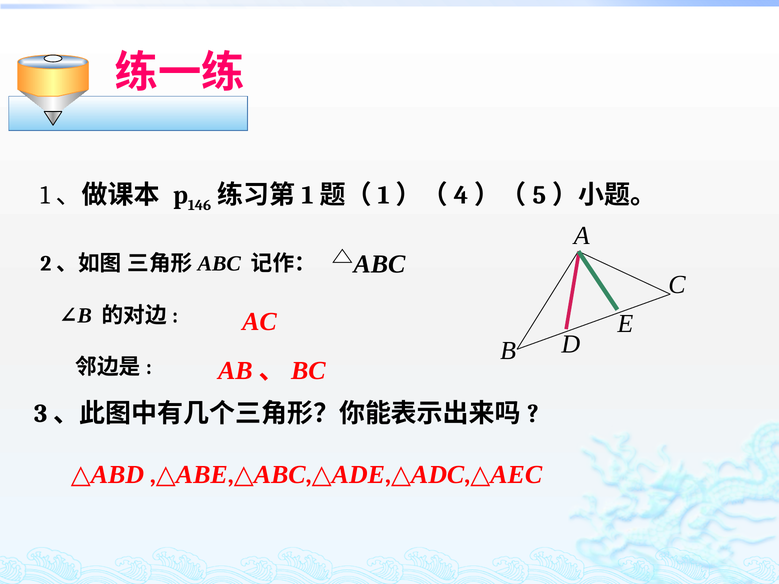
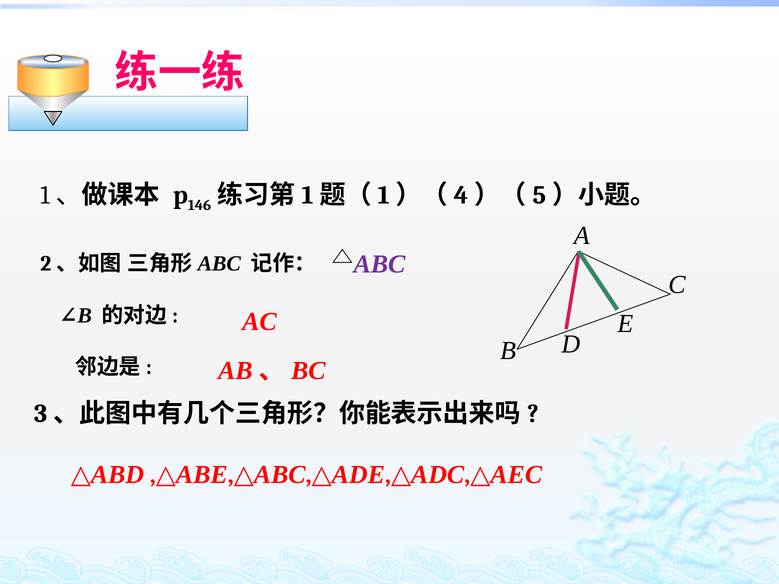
ABC colour: black -> purple
